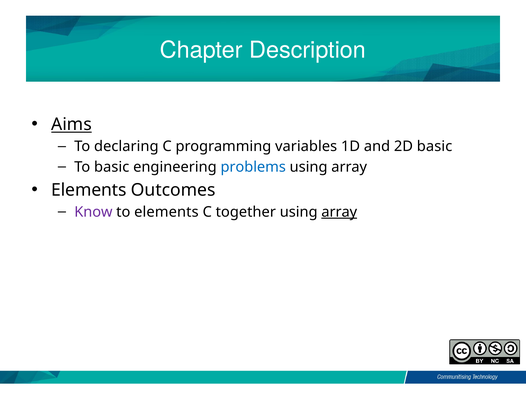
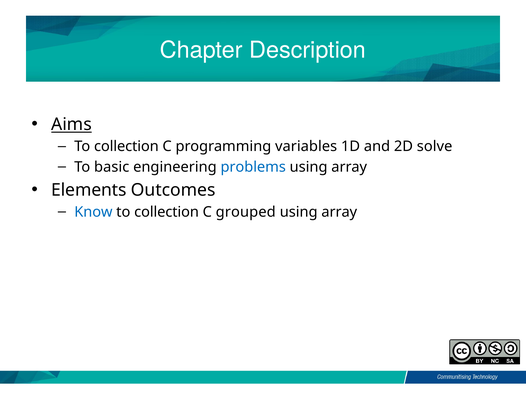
declaring at (126, 147): declaring -> collection
2D basic: basic -> solve
Know colour: purple -> blue
elements at (166, 212): elements -> collection
together: together -> grouped
array at (339, 212) underline: present -> none
